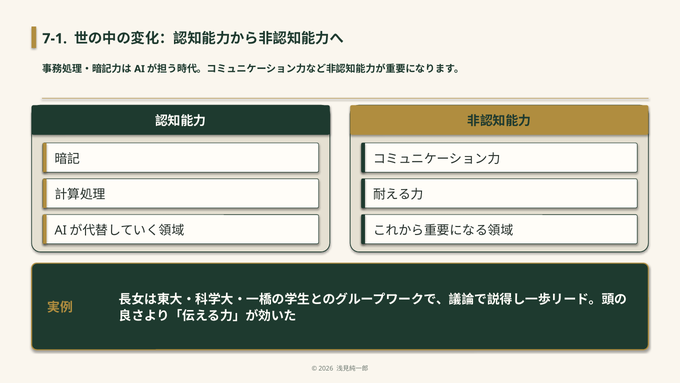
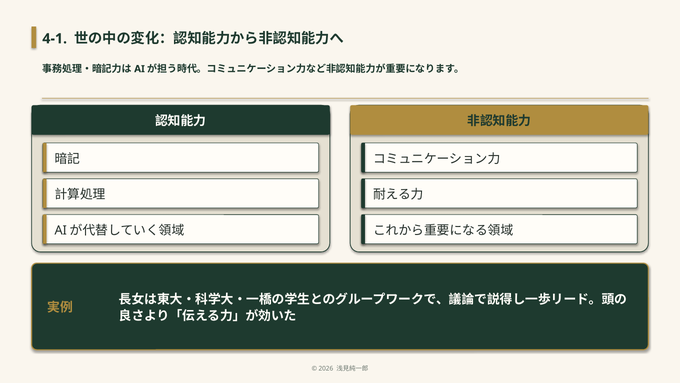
7-1: 7-1 -> 4-1
